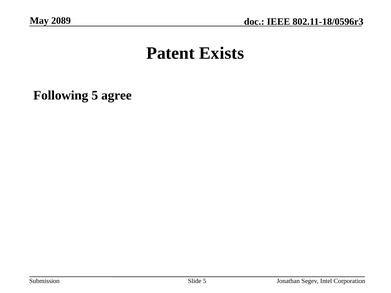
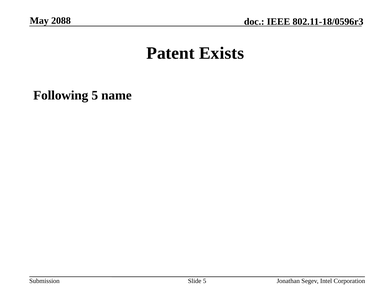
2089: 2089 -> 2088
agree: agree -> name
